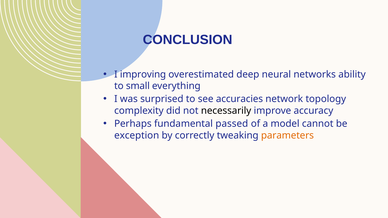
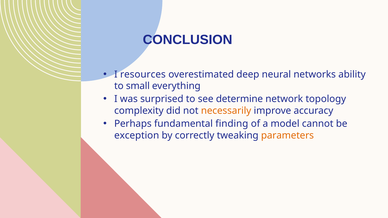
improving: improving -> resources
accuracies: accuracies -> determine
necessarily colour: black -> orange
passed: passed -> finding
